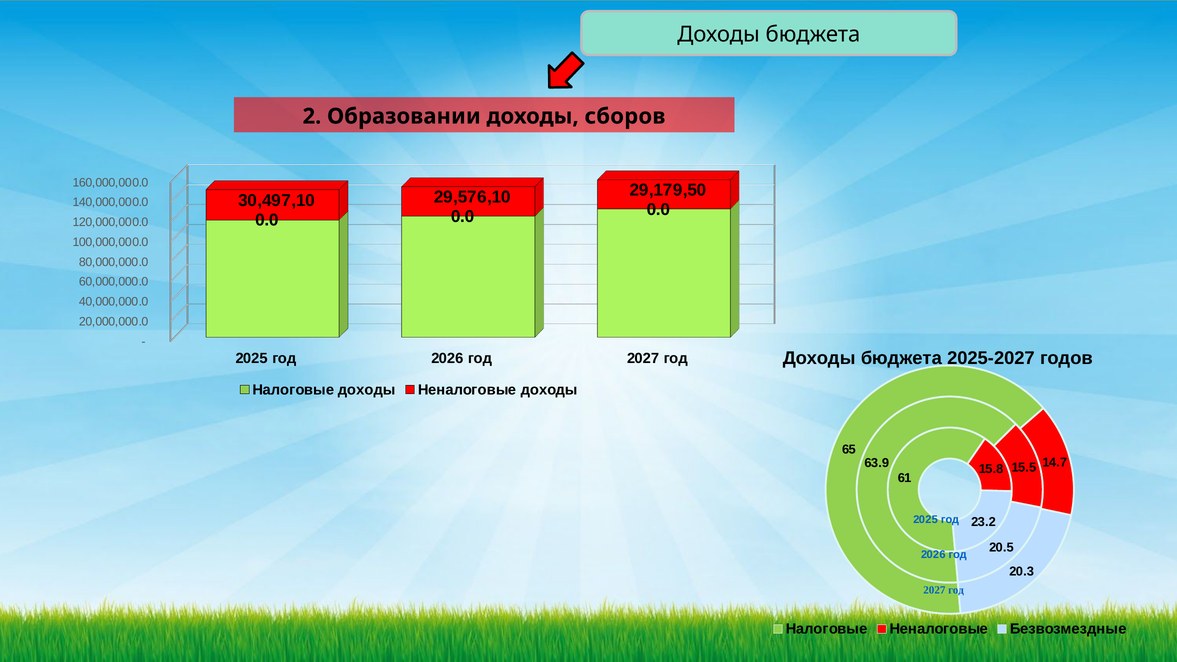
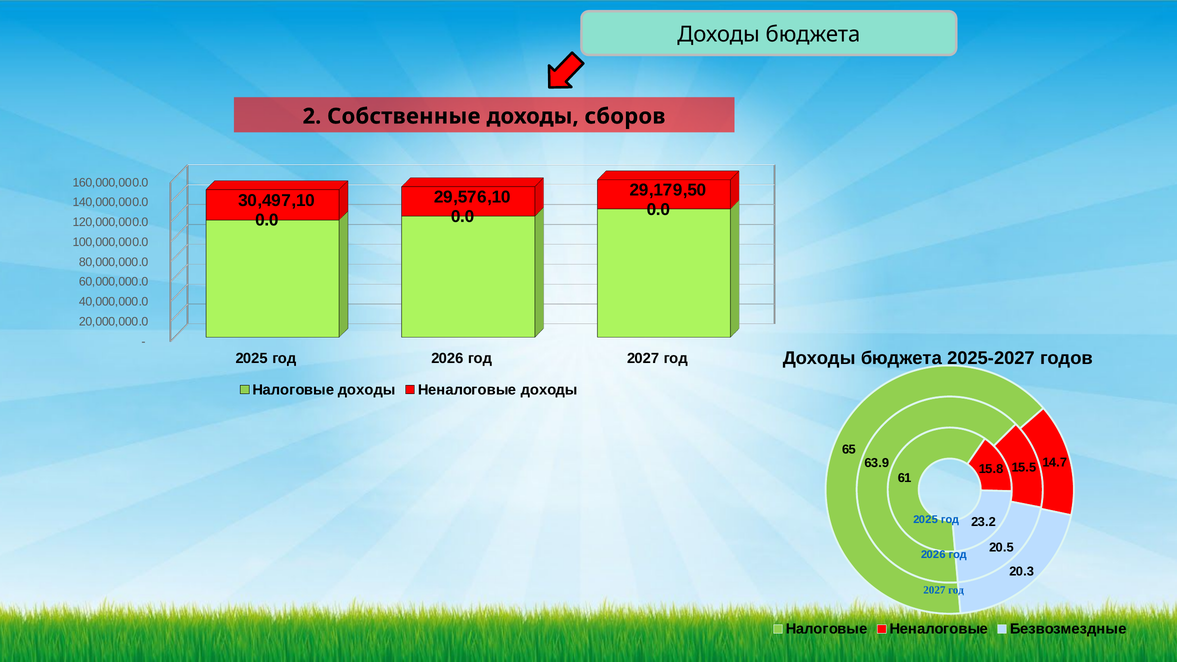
Образовании: Образовании -> Собственные
